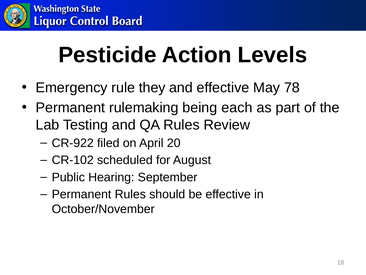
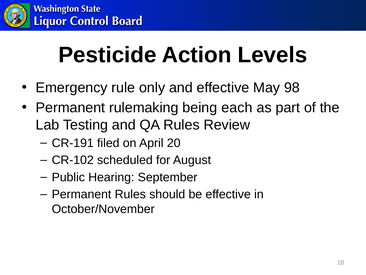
they: they -> only
78: 78 -> 98
CR-922: CR-922 -> CR-191
